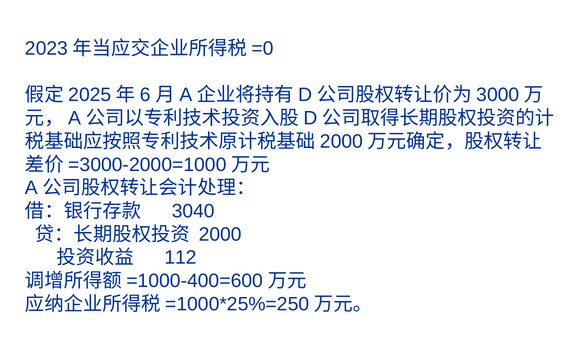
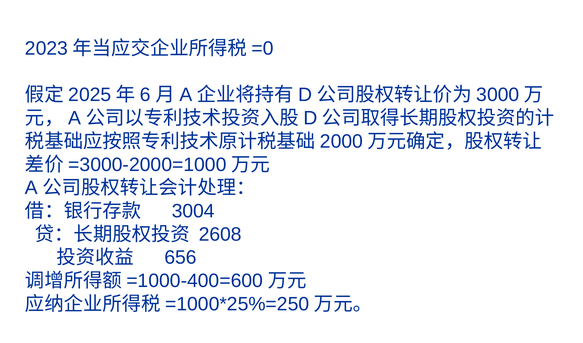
3040: 3040 -> 3004
2000: 2000 -> 2608
112: 112 -> 656
